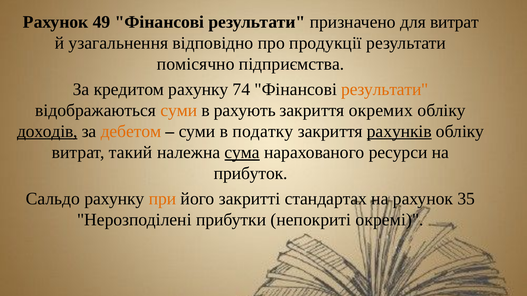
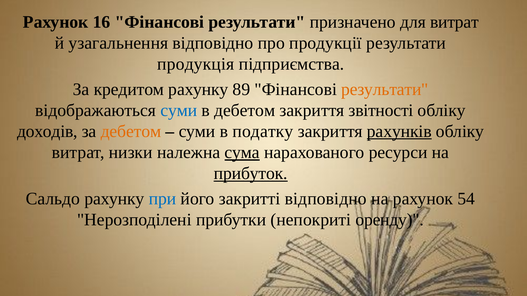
49: 49 -> 16
помісячно: помісячно -> продукція
74: 74 -> 89
суми at (179, 111) colour: orange -> blue
в рахують: рахують -> дебетом
окремих: окремих -> звітності
доходів underline: present -> none
такий: такий -> низки
прибуток underline: none -> present
при colour: orange -> blue
закритті стандартах: стандартах -> відповідно
35: 35 -> 54
окремі: окремі -> оренду
